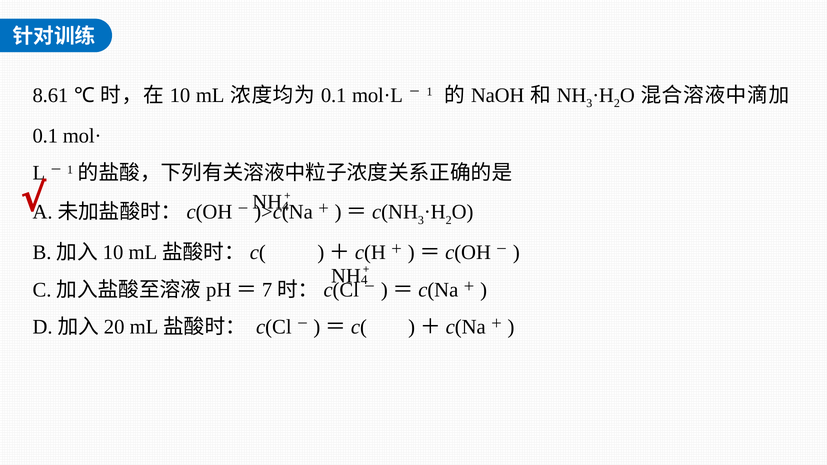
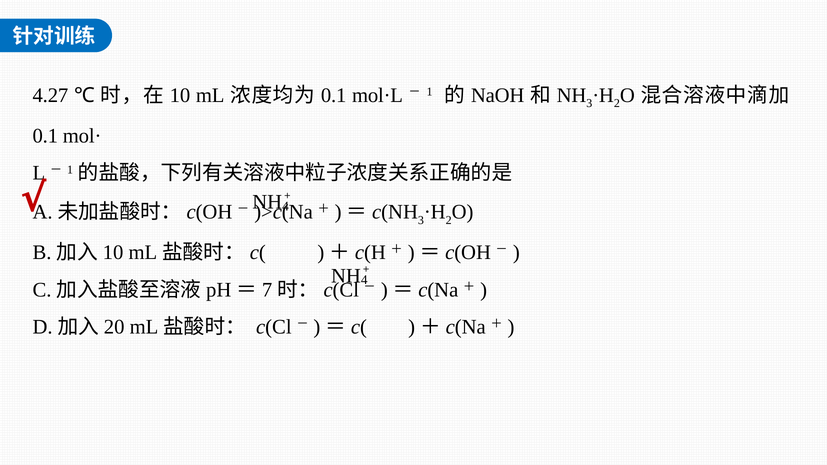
8.61: 8.61 -> 4.27
